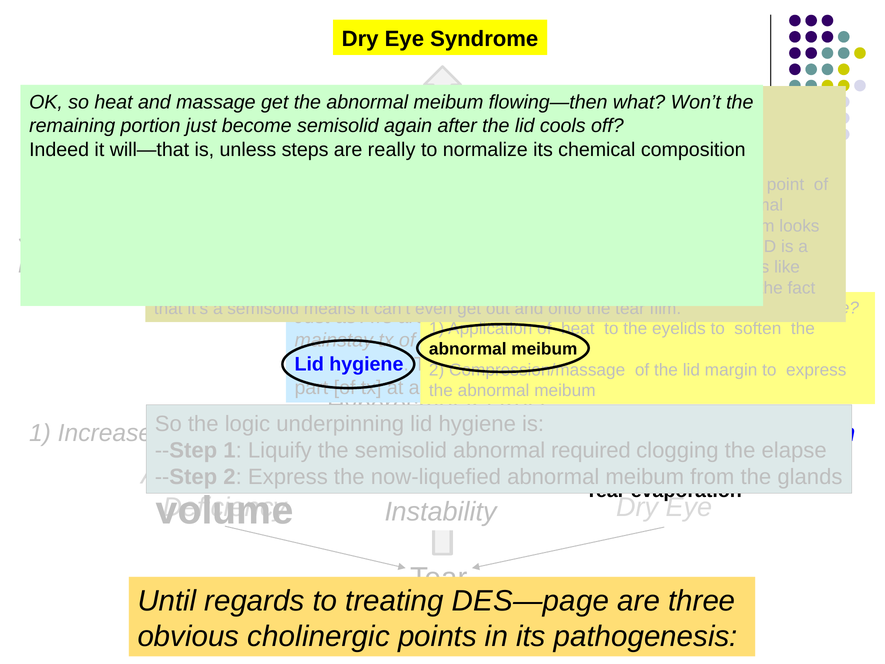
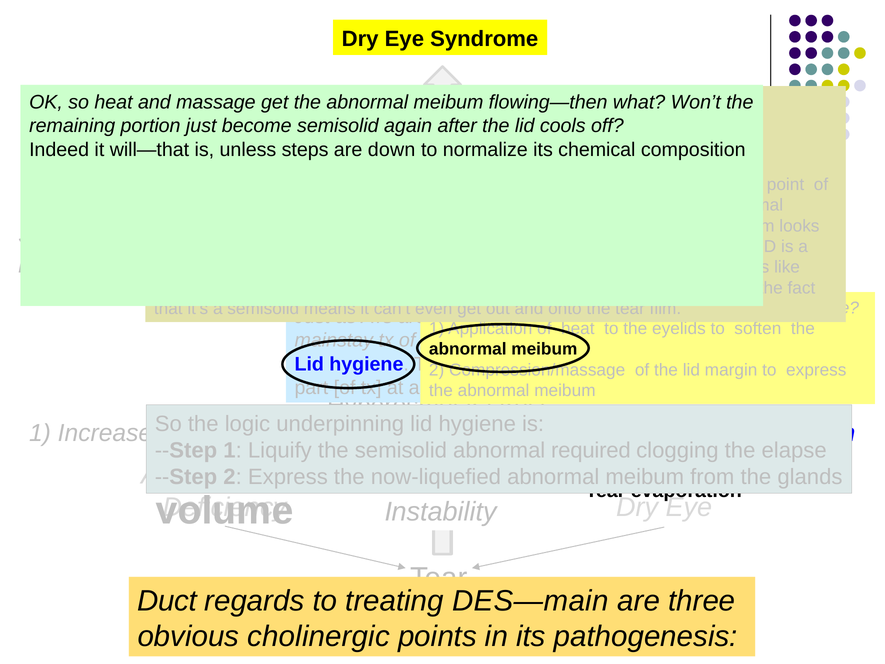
really: really -> down
Until: Until -> Duct
DES—page: DES—page -> DES—main
